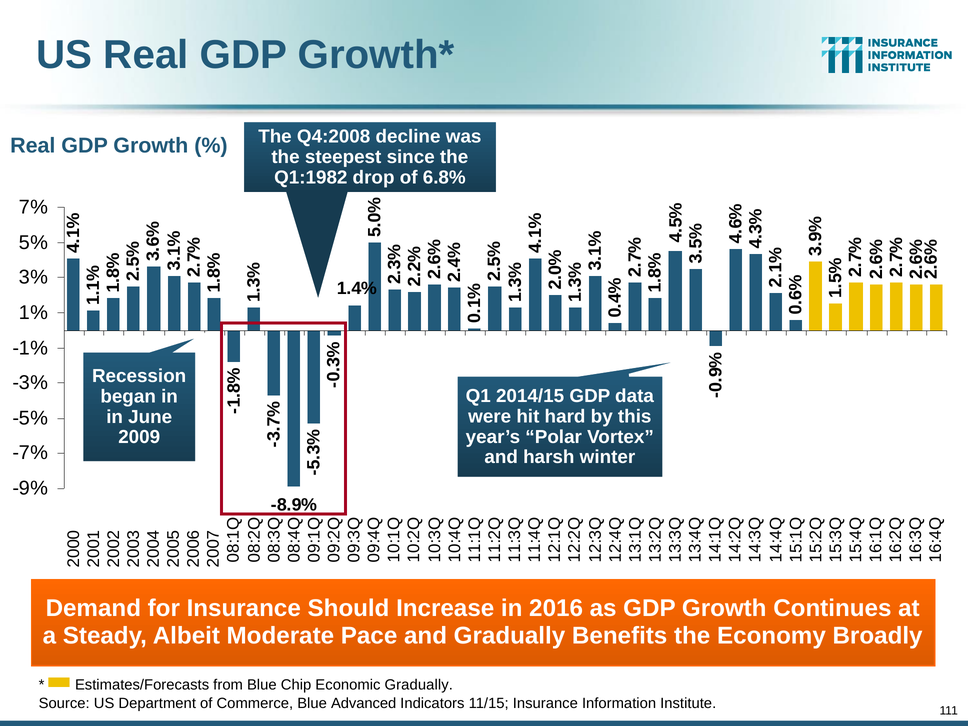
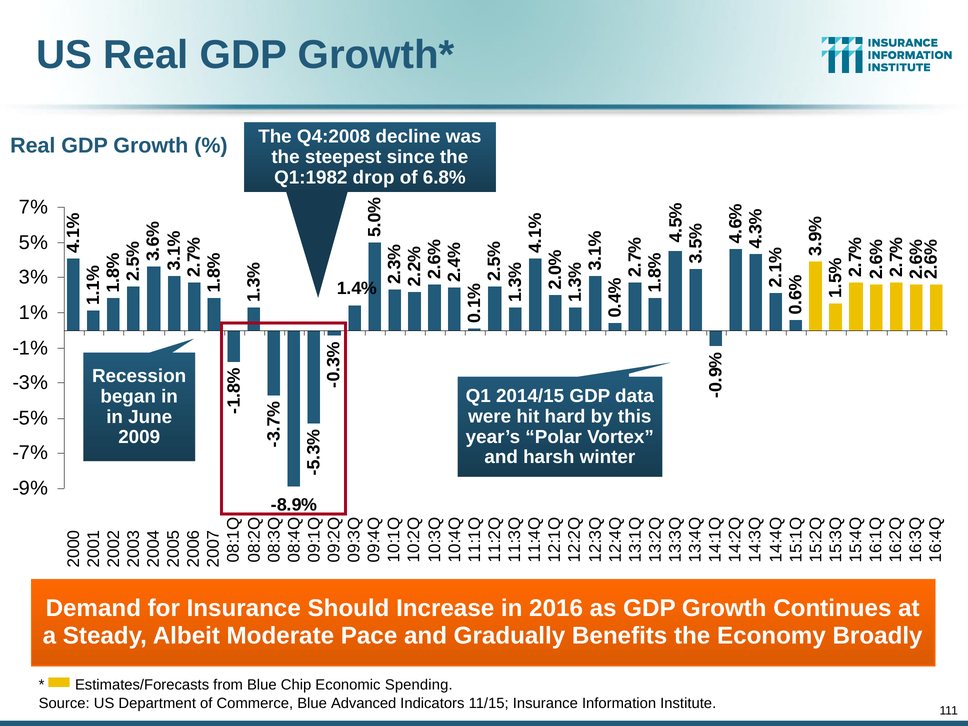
Economic Gradually: Gradually -> Spending
